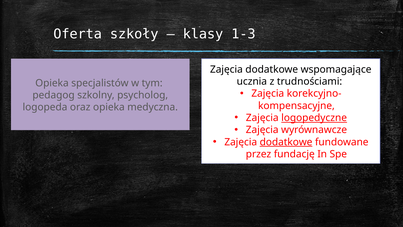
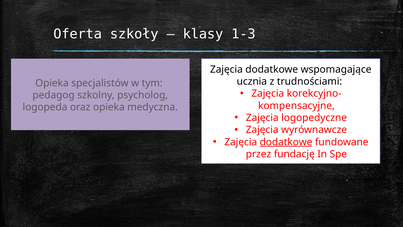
logopedyczne underline: present -> none
